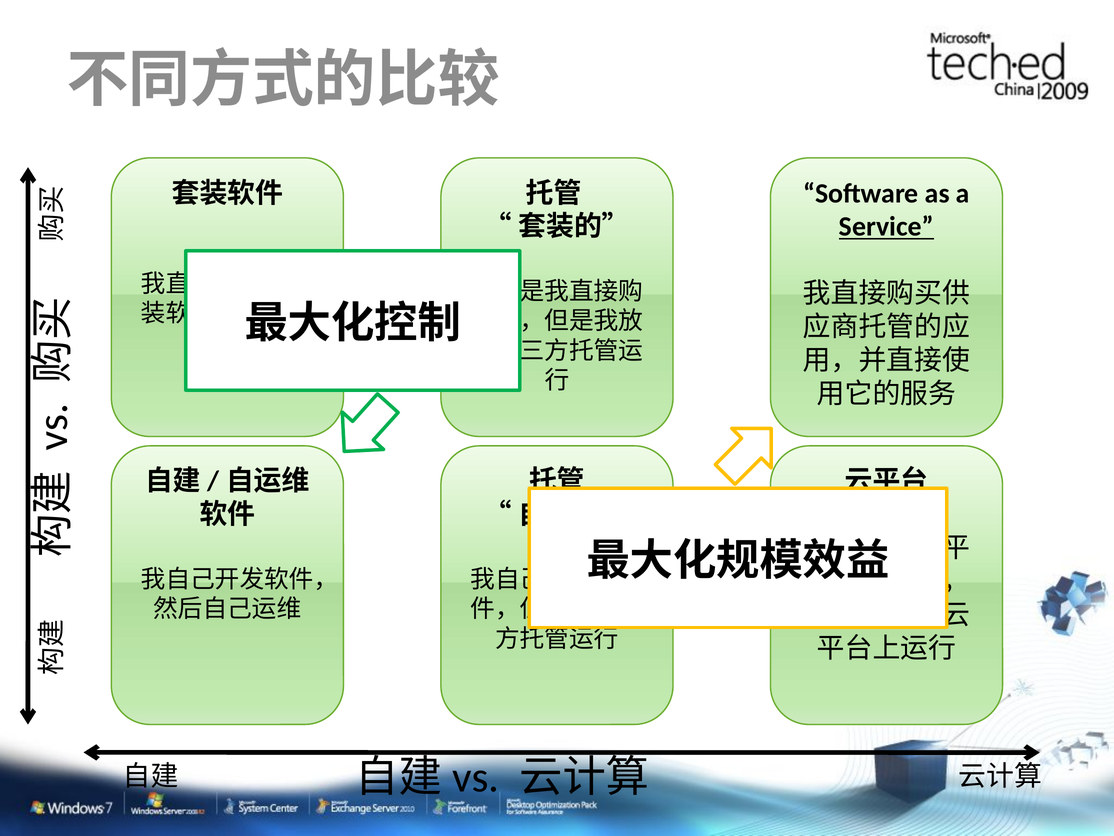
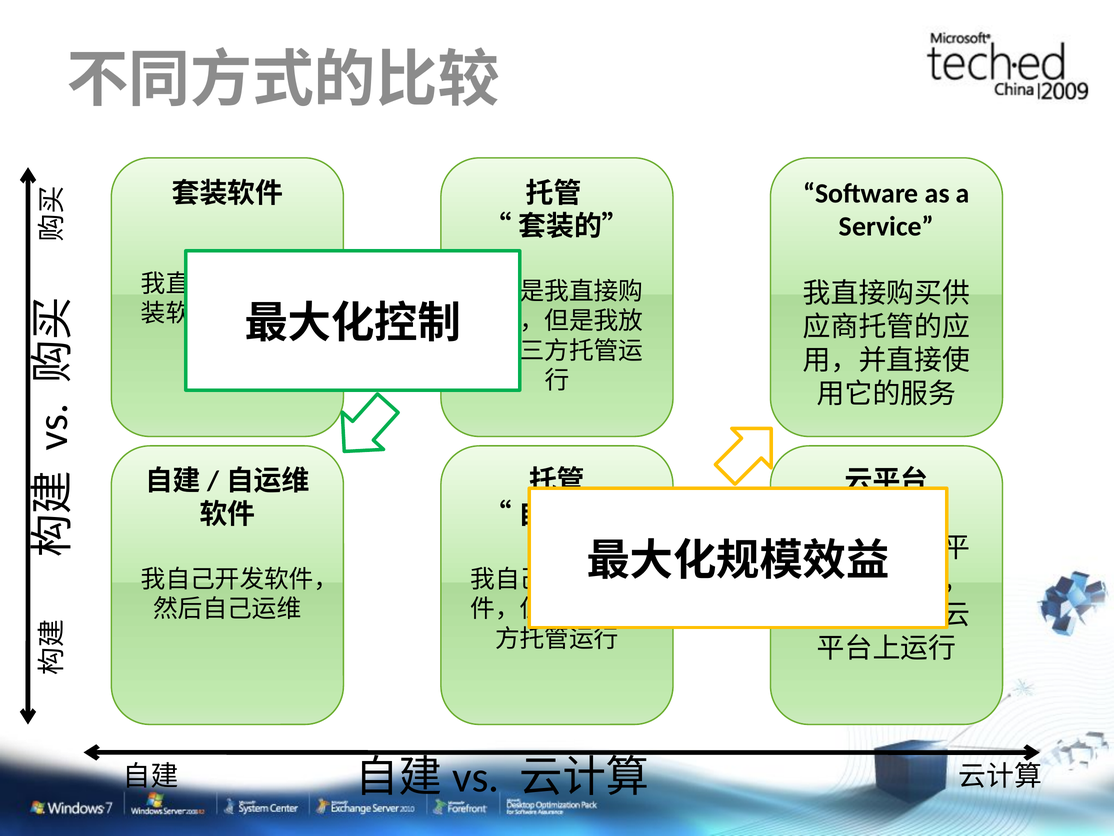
Service underline: present -> none
